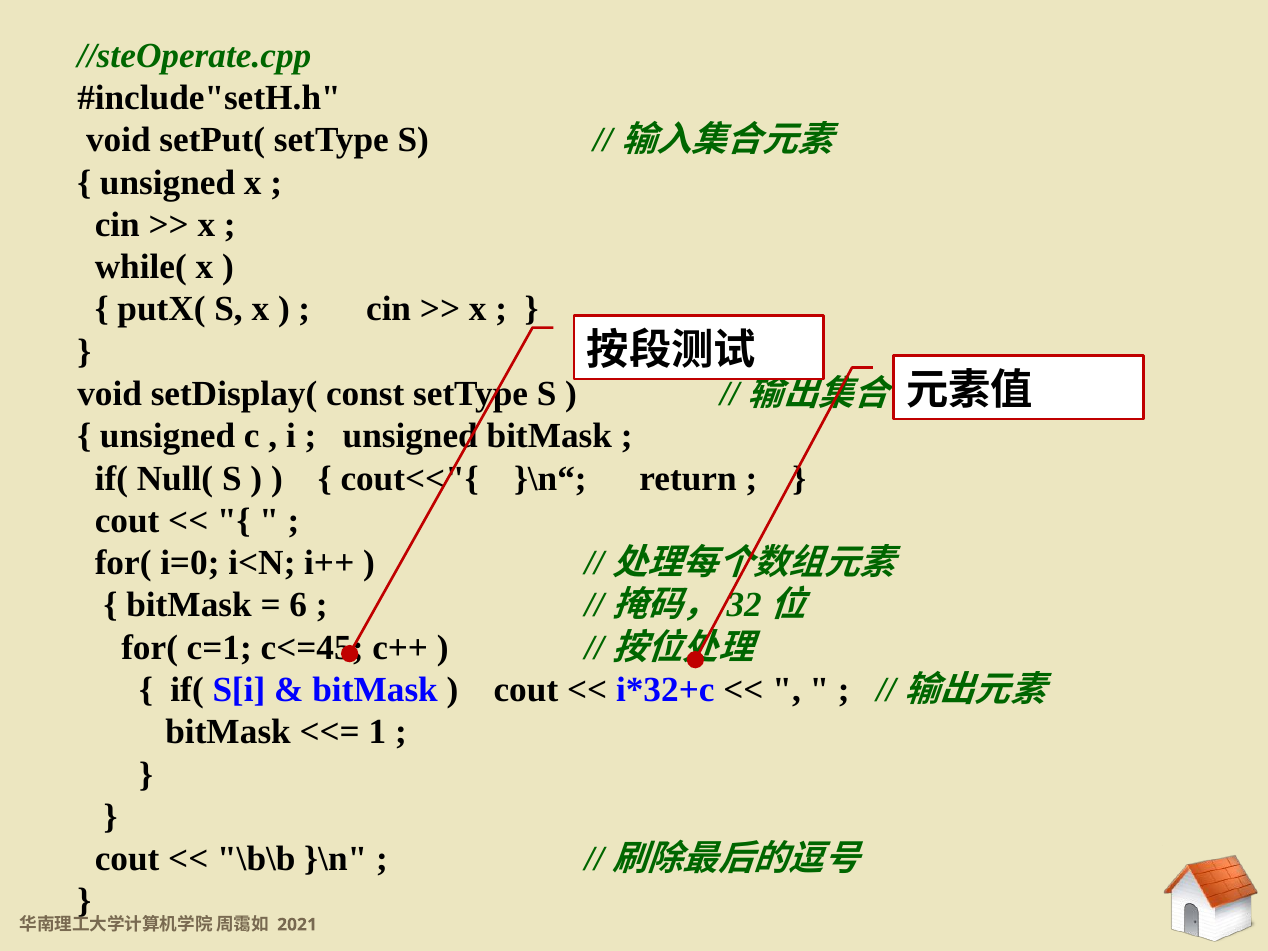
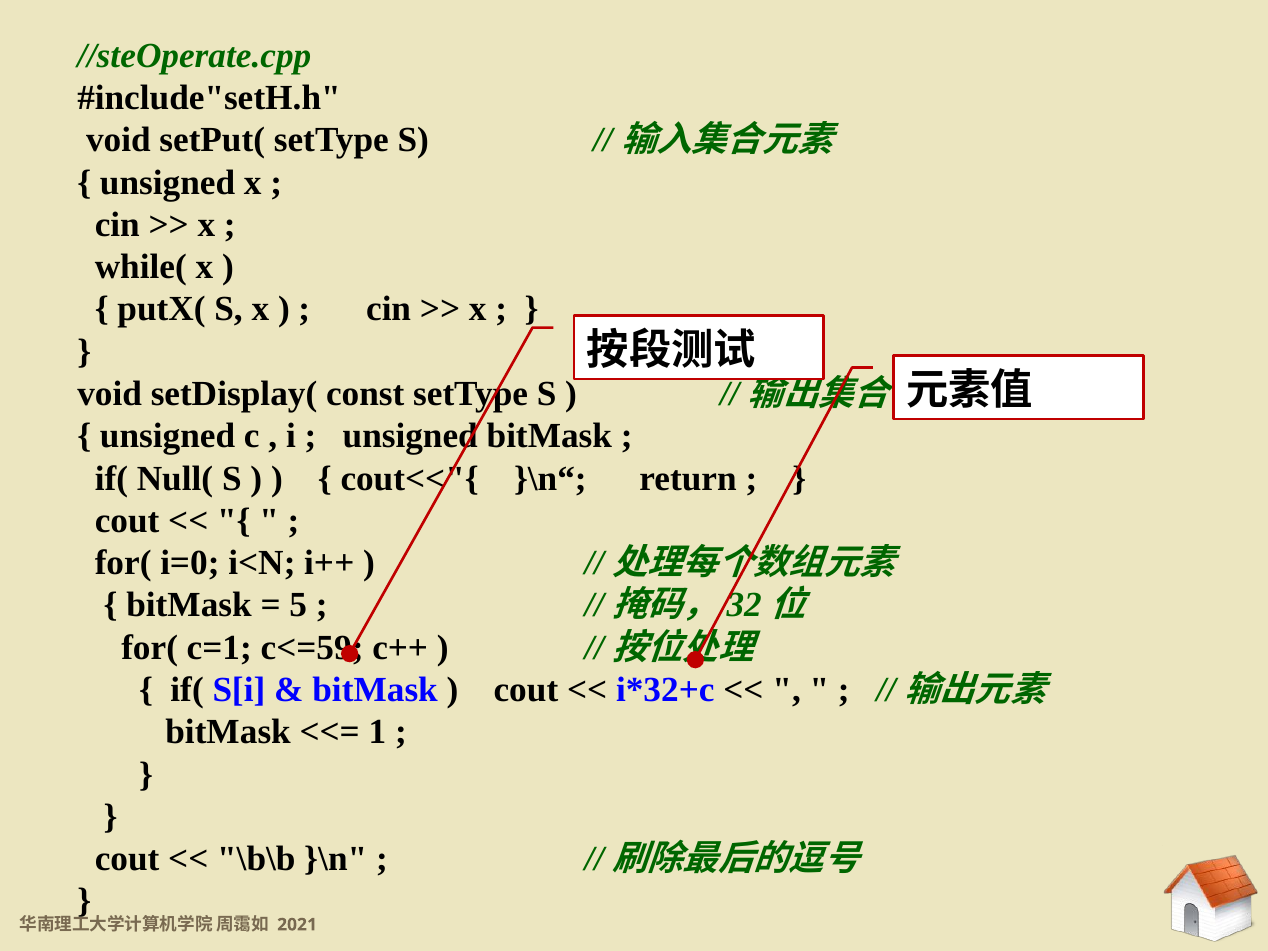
6: 6 -> 5
c<=45: c<=45 -> c<=59
